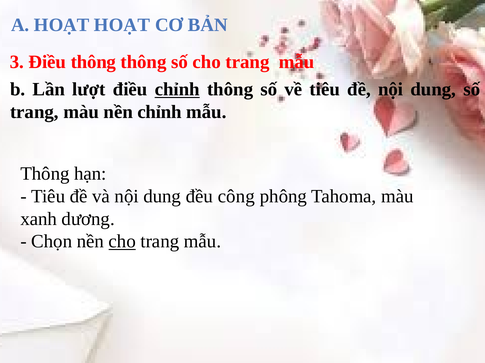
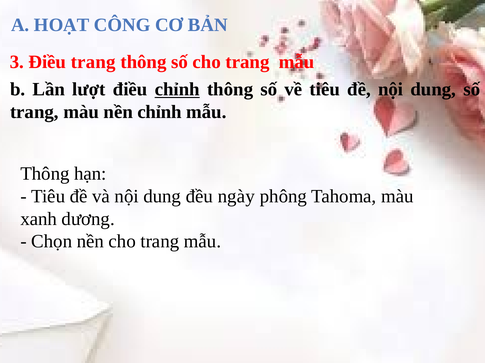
HOẠT HOẠT: HOẠT -> CÔNG
Điều thông: thông -> trang
công: công -> ngày
cho at (122, 242) underline: present -> none
